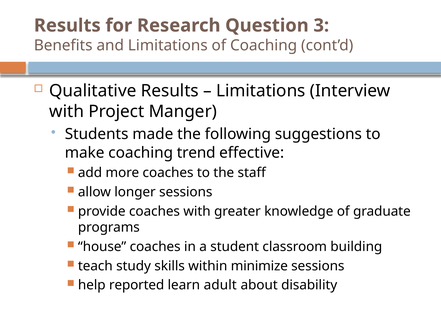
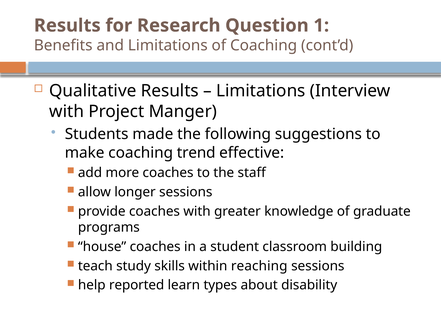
3: 3 -> 1
minimize: minimize -> reaching
adult: adult -> types
